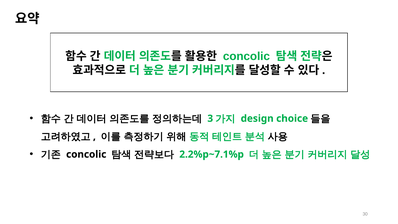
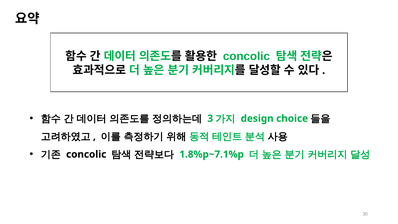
2.2%p~7.1%p: 2.2%p~7.1%p -> 1.8%p~7.1%p
